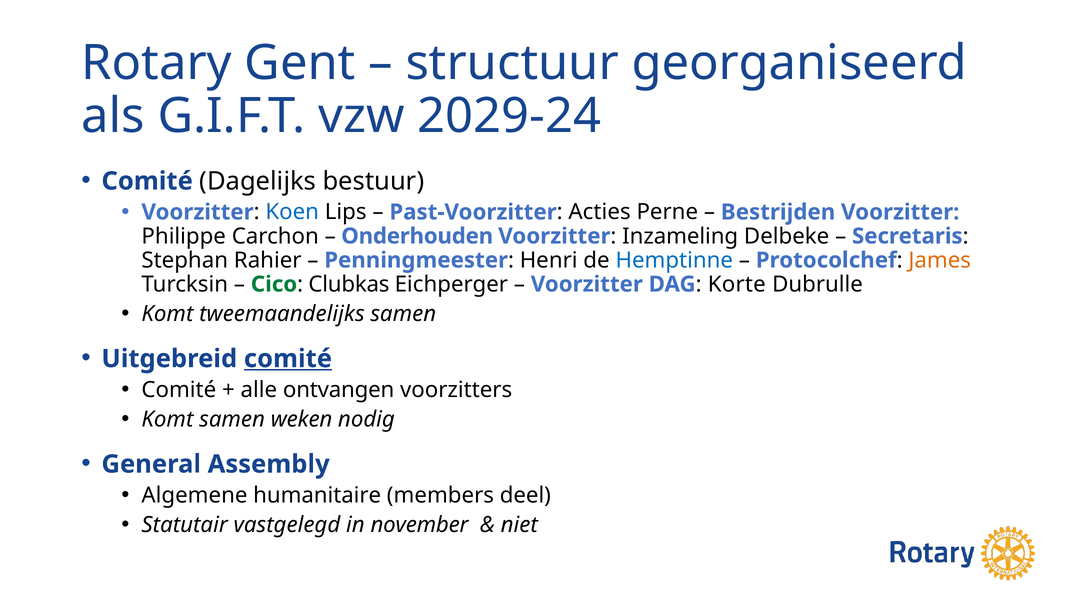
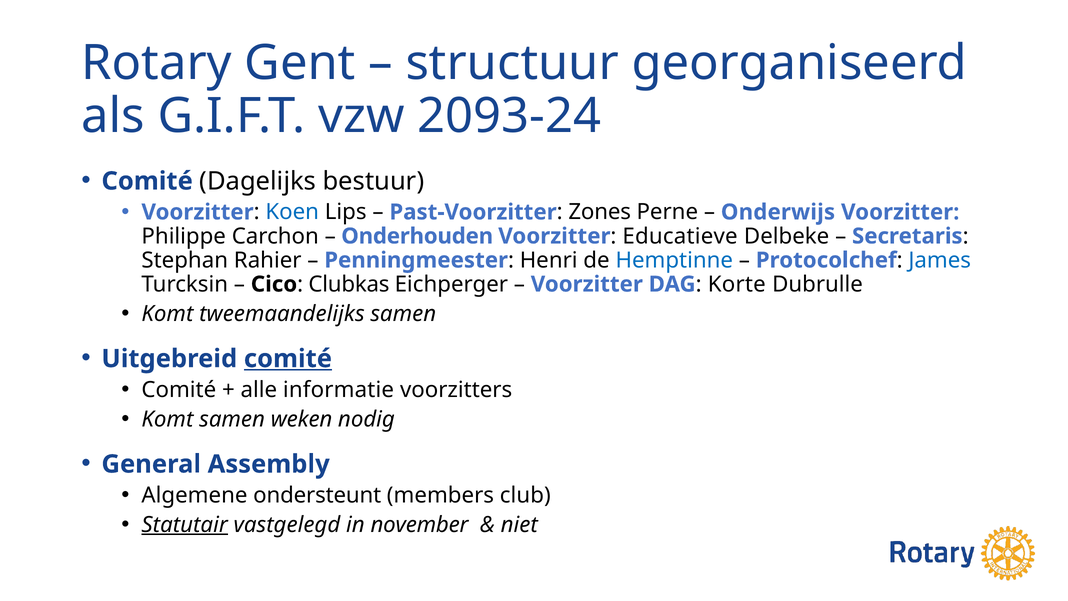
2029-24: 2029-24 -> 2093-24
Acties: Acties -> Zones
Bestrijden: Bestrijden -> Onderwijs
Inzameling: Inzameling -> Educatieve
James colour: orange -> blue
Cico colour: green -> black
ontvangen: ontvangen -> informatie
humanitaire: humanitaire -> ondersteunt
deel: deel -> club
Statutair underline: none -> present
